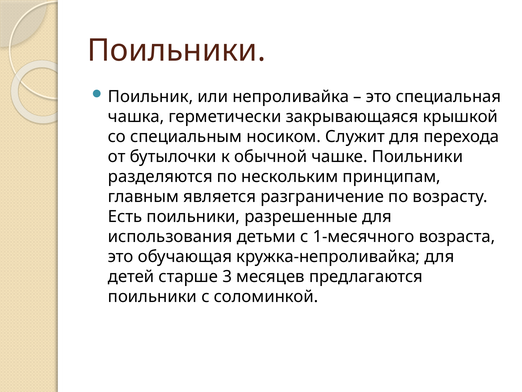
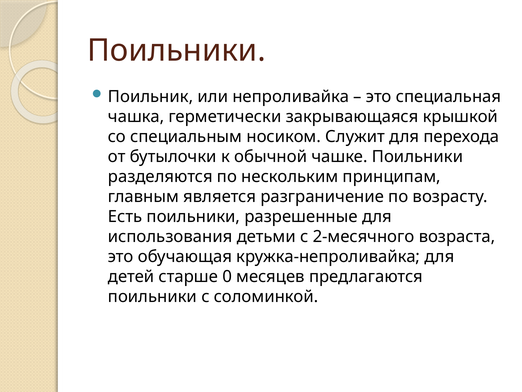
1-месячного: 1-месячного -> 2-месячного
3: 3 -> 0
